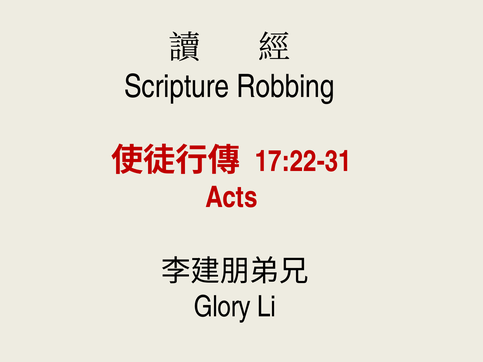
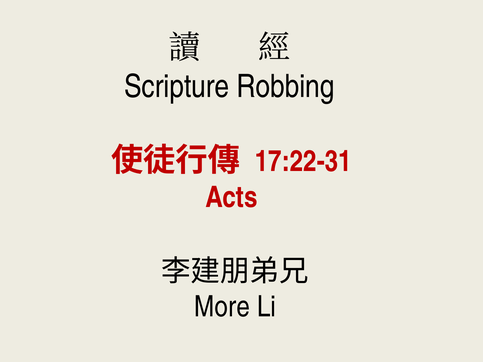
Glory: Glory -> More
